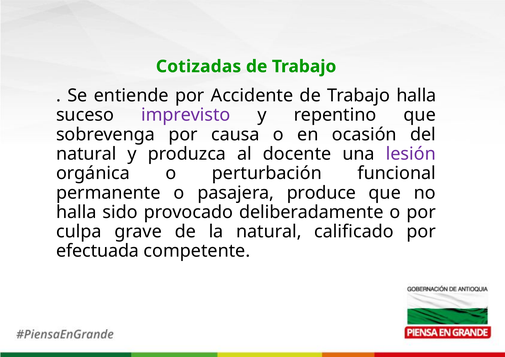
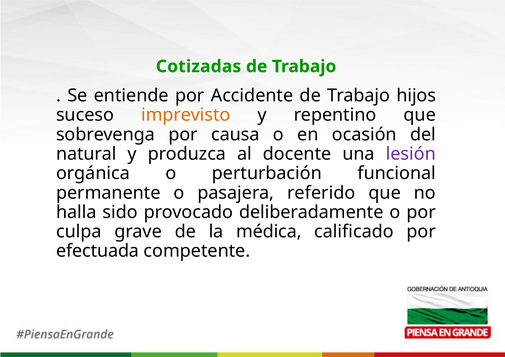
Trabajo halla: halla -> hijos
imprevisto colour: purple -> orange
produce: produce -> referido
la natural: natural -> médica
